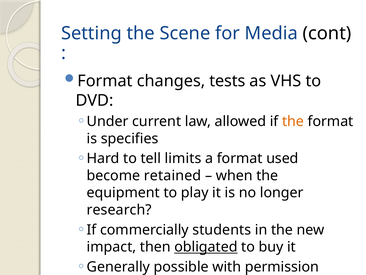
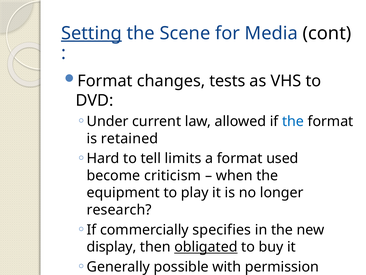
Setting underline: none -> present
the at (293, 121) colour: orange -> blue
specifies: specifies -> retained
retained: retained -> criticism
students: students -> specifies
impact: impact -> display
